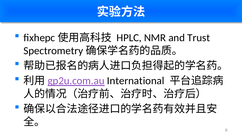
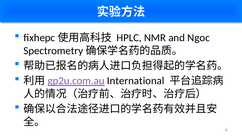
Trust: Trust -> Ngoc
